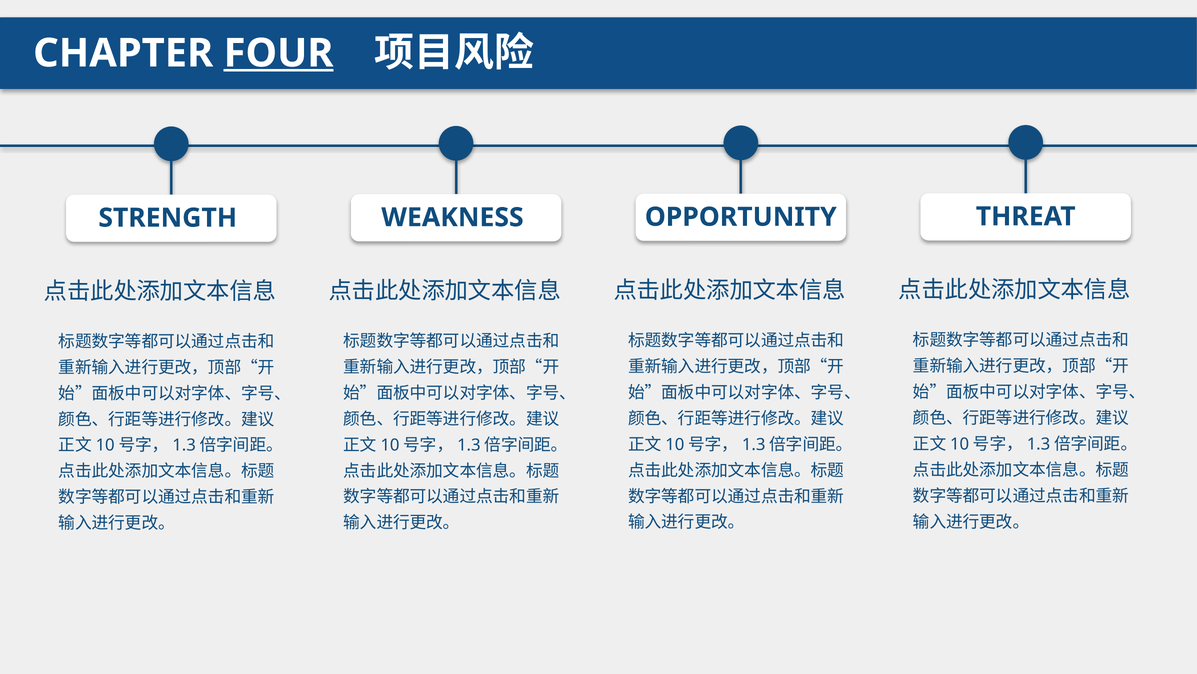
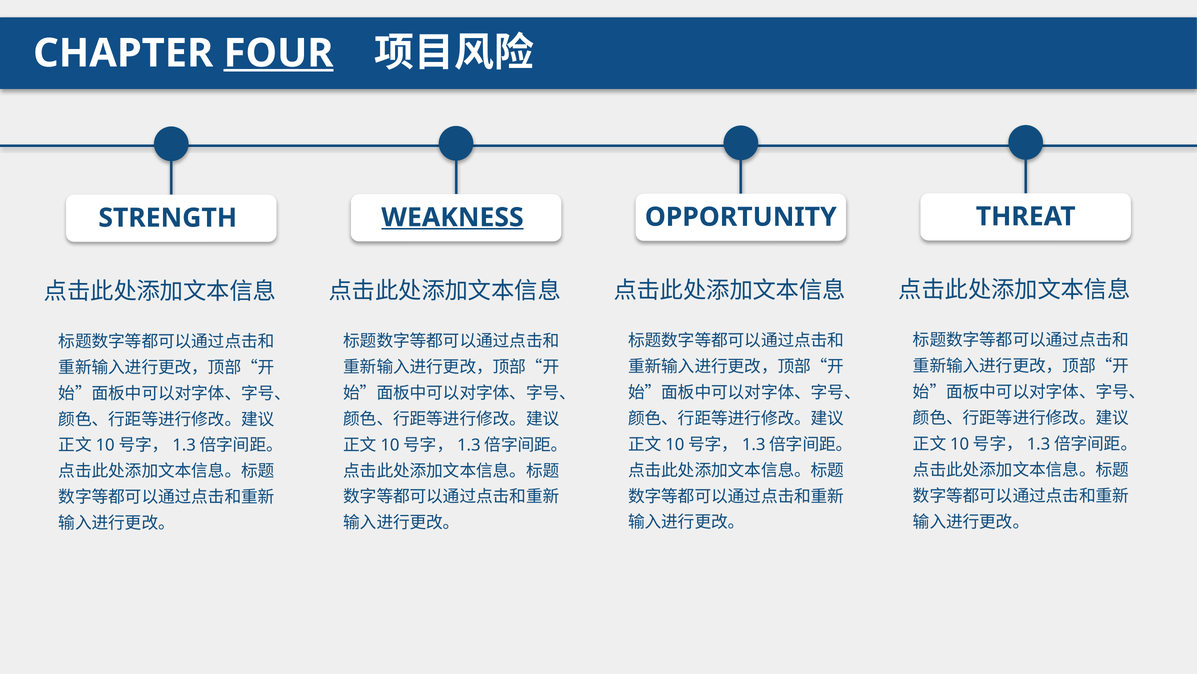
WEAKNESS underline: none -> present
